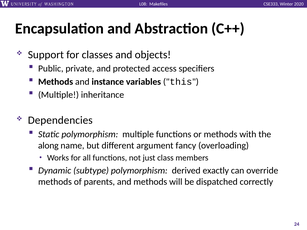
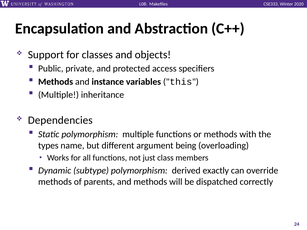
along: along -> types
fancy: fancy -> being
